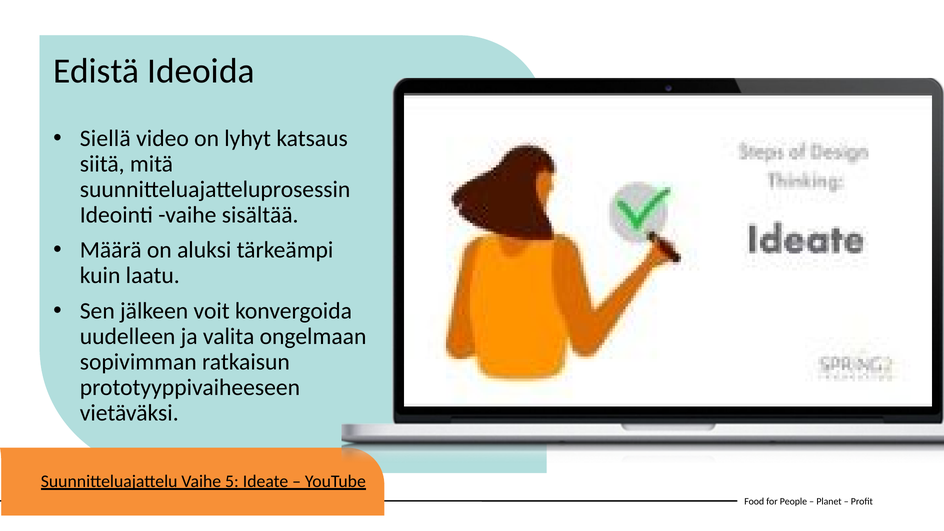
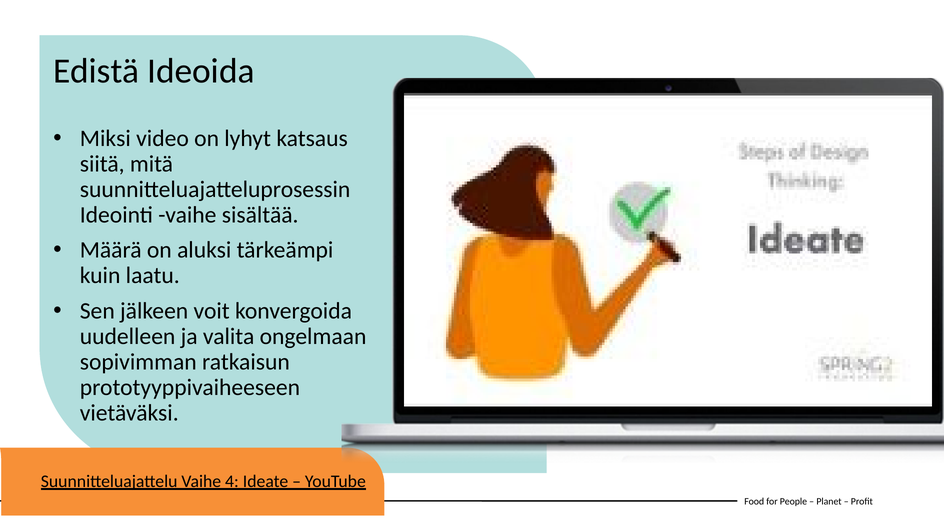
Siellä: Siellä -> Miksi
5: 5 -> 4
